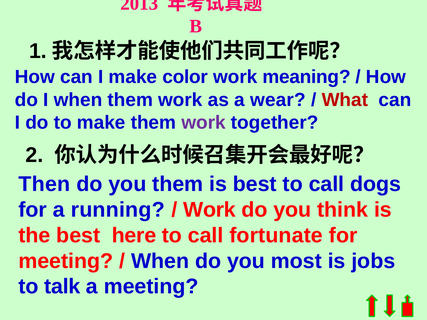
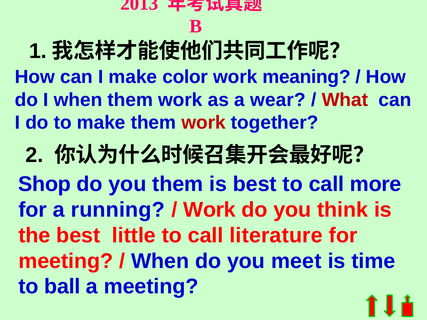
work at (204, 123) colour: purple -> red
Then: Then -> Shop
dogs: dogs -> more
here: here -> little
fortunate: fortunate -> literature
most: most -> meet
jobs: jobs -> time
talk: talk -> ball
